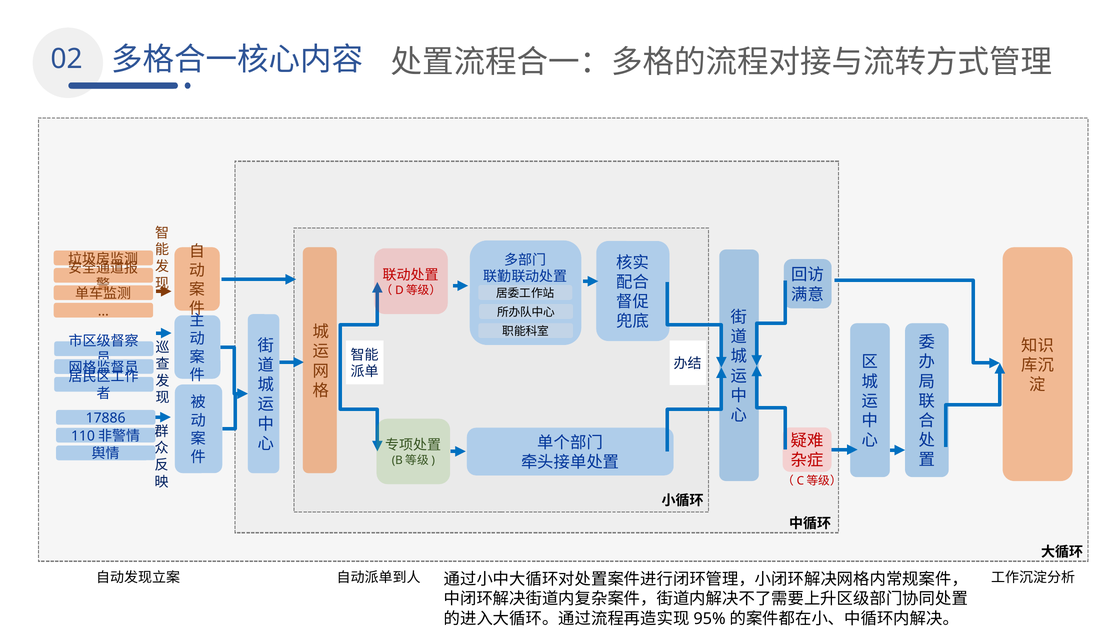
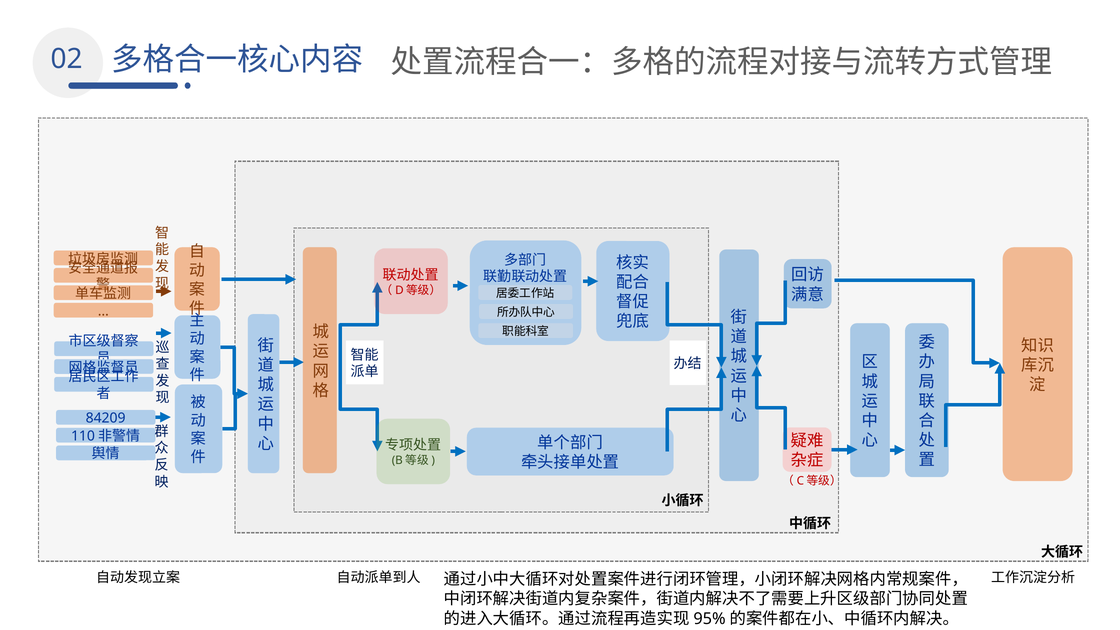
17886: 17886 -> 84209
